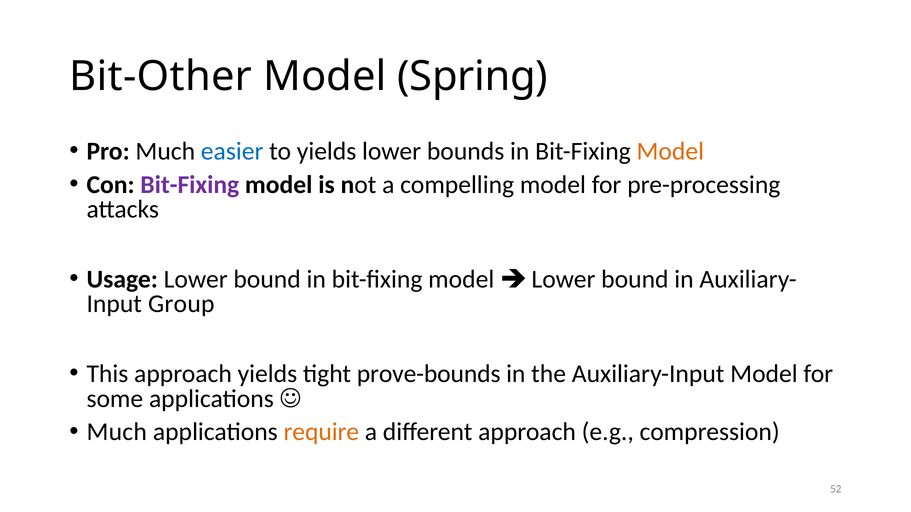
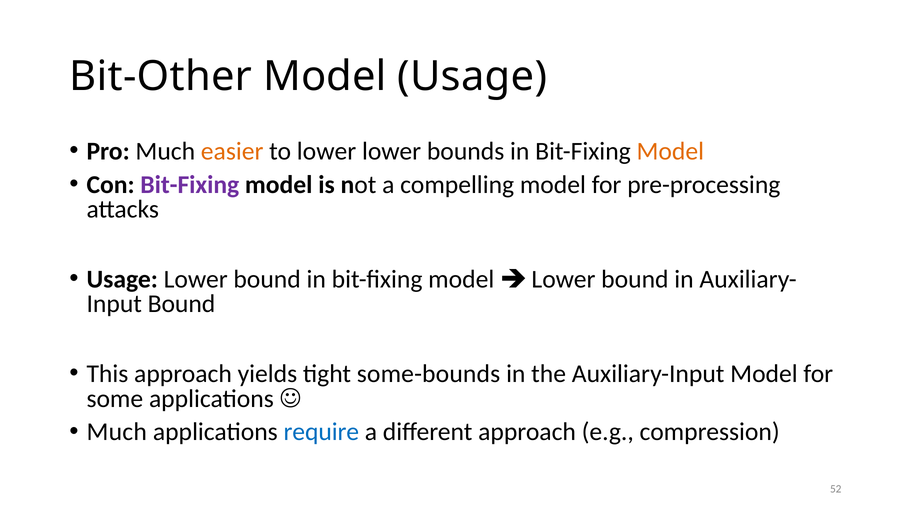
Model Spring: Spring -> Usage
easier colour: blue -> orange
to yields: yields -> lower
Group at (181, 304): Group -> Bound
prove-bounds: prove-bounds -> some-bounds
require colour: orange -> blue
